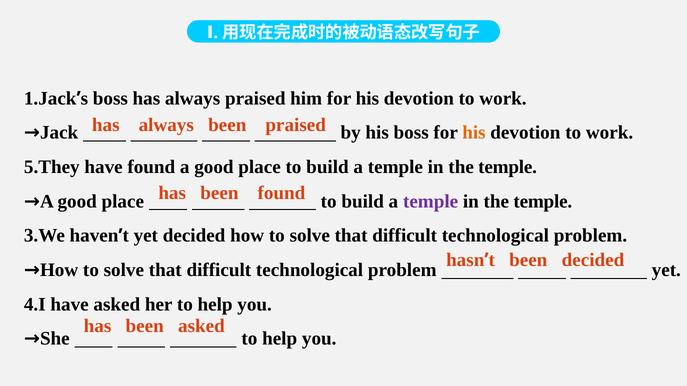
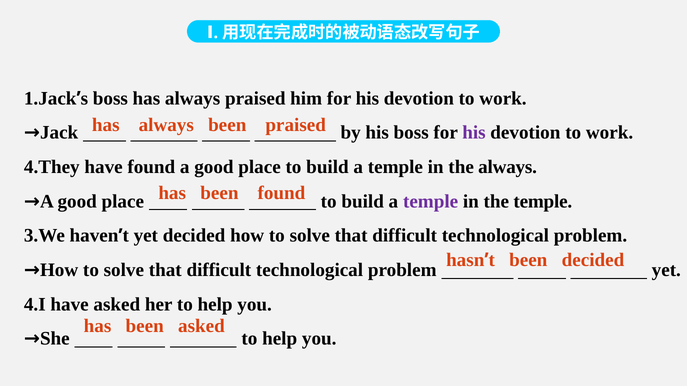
his at (474, 133) colour: orange -> purple
5.They: 5.They -> 4.They
temple at (508, 167): temple -> always
